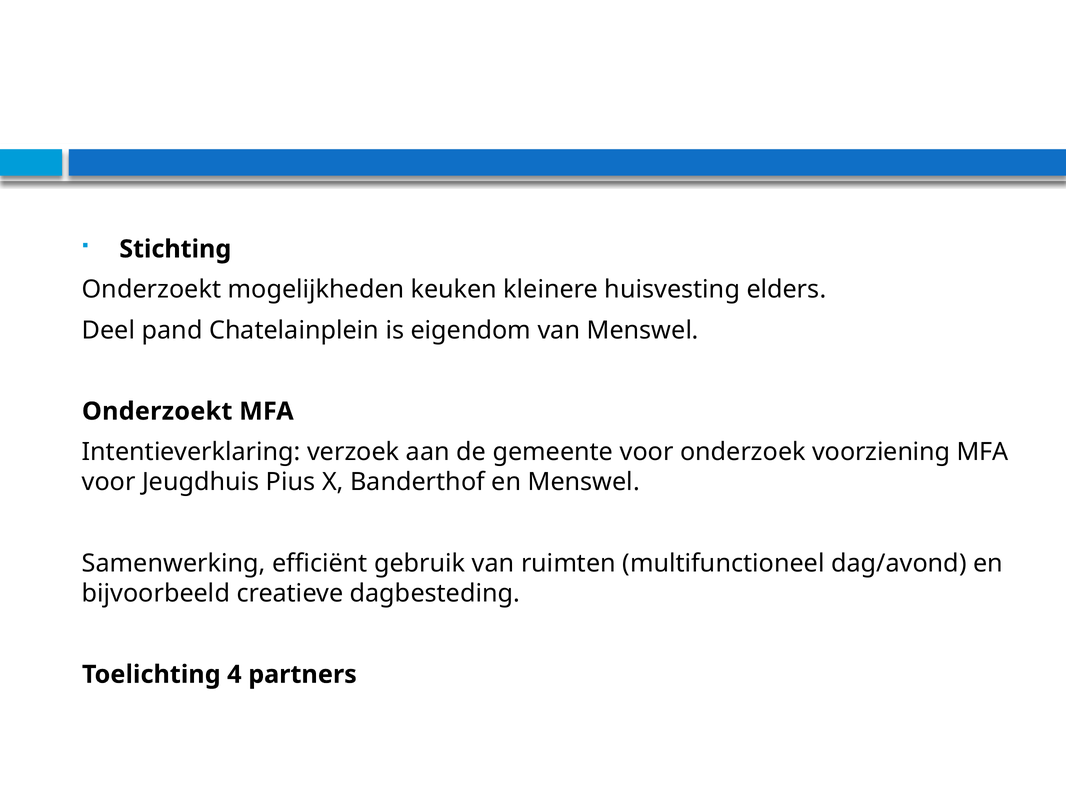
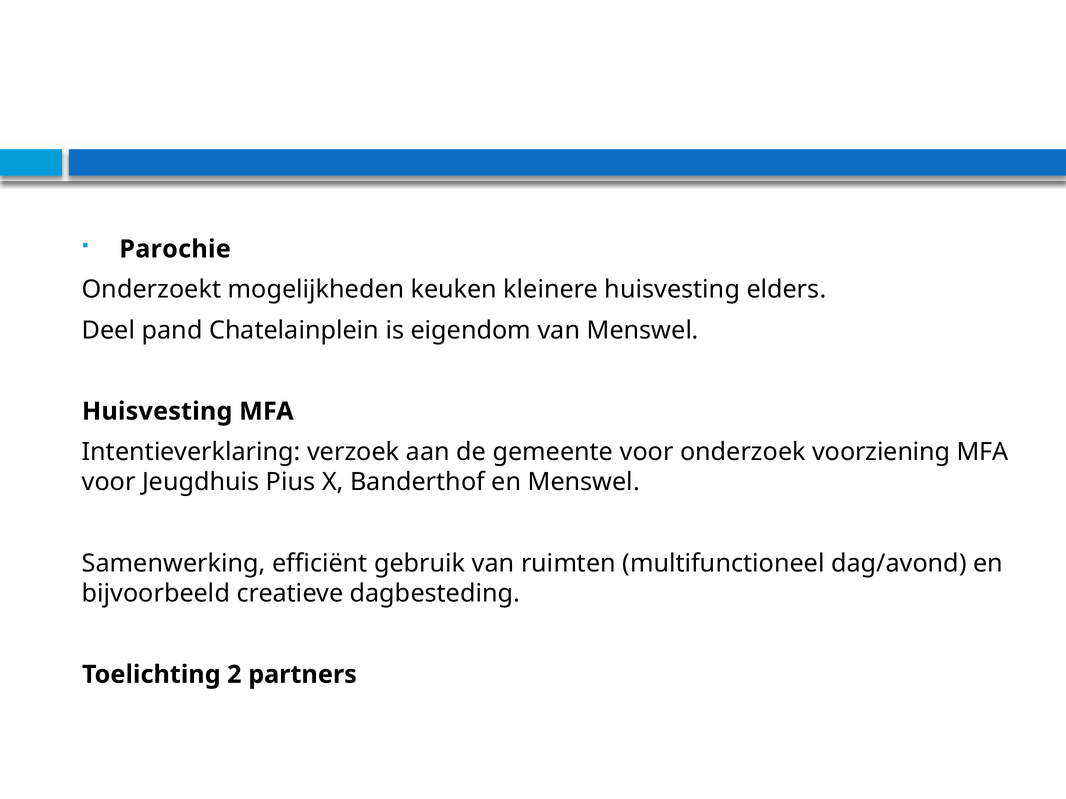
Stichting: Stichting -> Parochie
Onderzoekt at (157, 412): Onderzoekt -> Huisvesting
4: 4 -> 2
